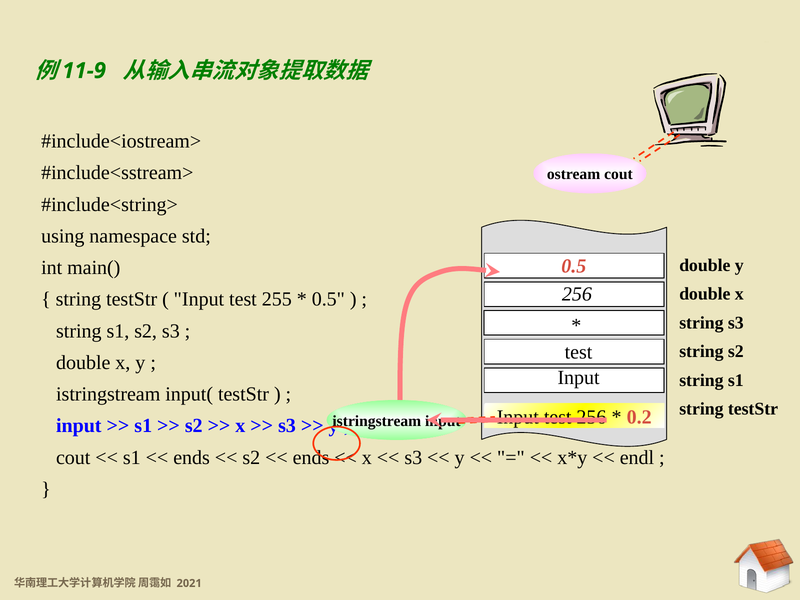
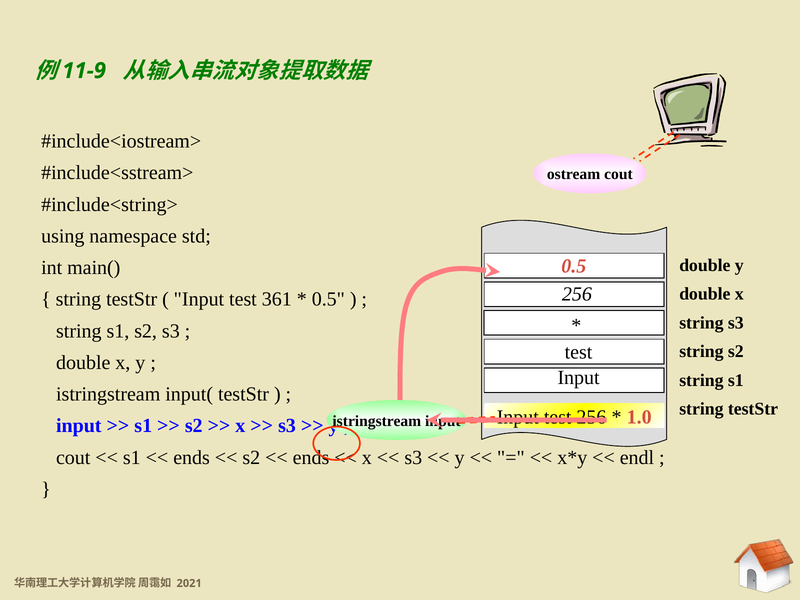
255: 255 -> 361
0.2: 0.2 -> 1.0
